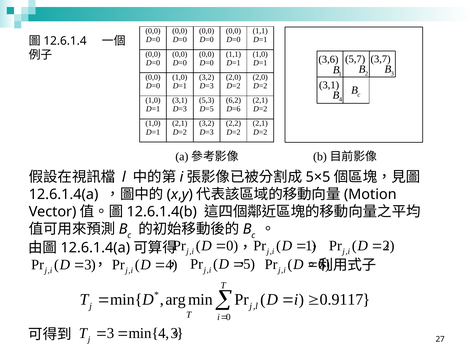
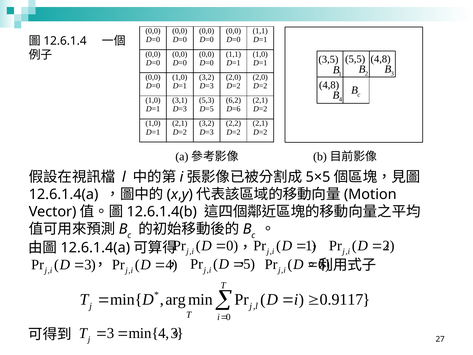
5,7: 5,7 -> 5,5
3,7 at (381, 59): 3,7 -> 4,8
3,6: 3,6 -> 3,5
3,1 at (329, 85): 3,1 -> 4,8
